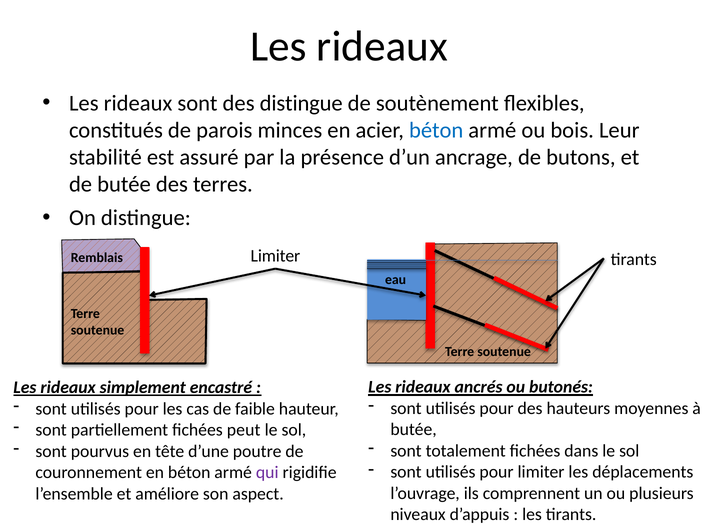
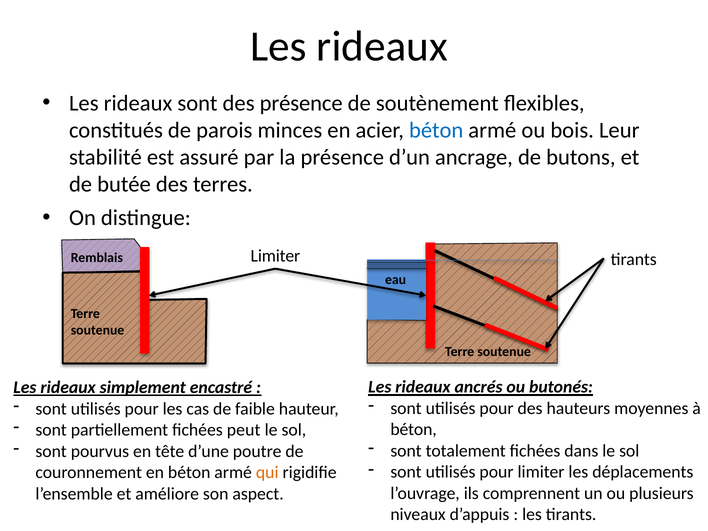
des distingue: distingue -> présence
butée at (414, 430): butée -> béton
qui colour: purple -> orange
